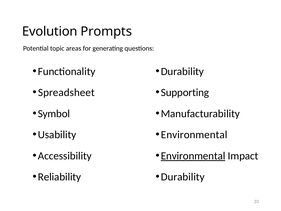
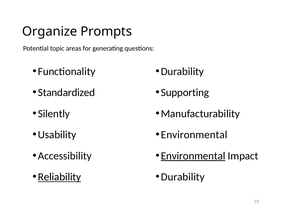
Evolution: Evolution -> Organize
Spreadsheet: Spreadsheet -> Standardized
Symbol: Symbol -> Silently
Reliability underline: none -> present
